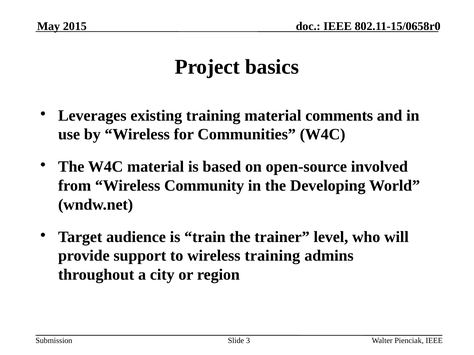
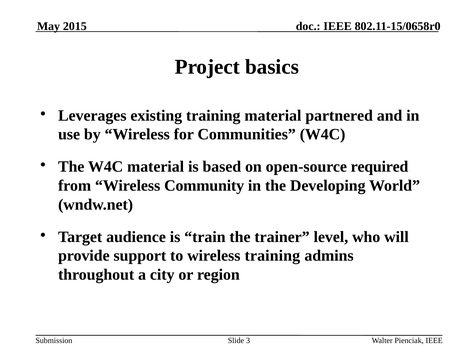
comments: comments -> partnered
involved: involved -> required
